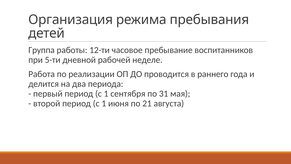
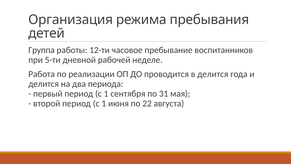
в раннего: раннего -> делится
21: 21 -> 22
